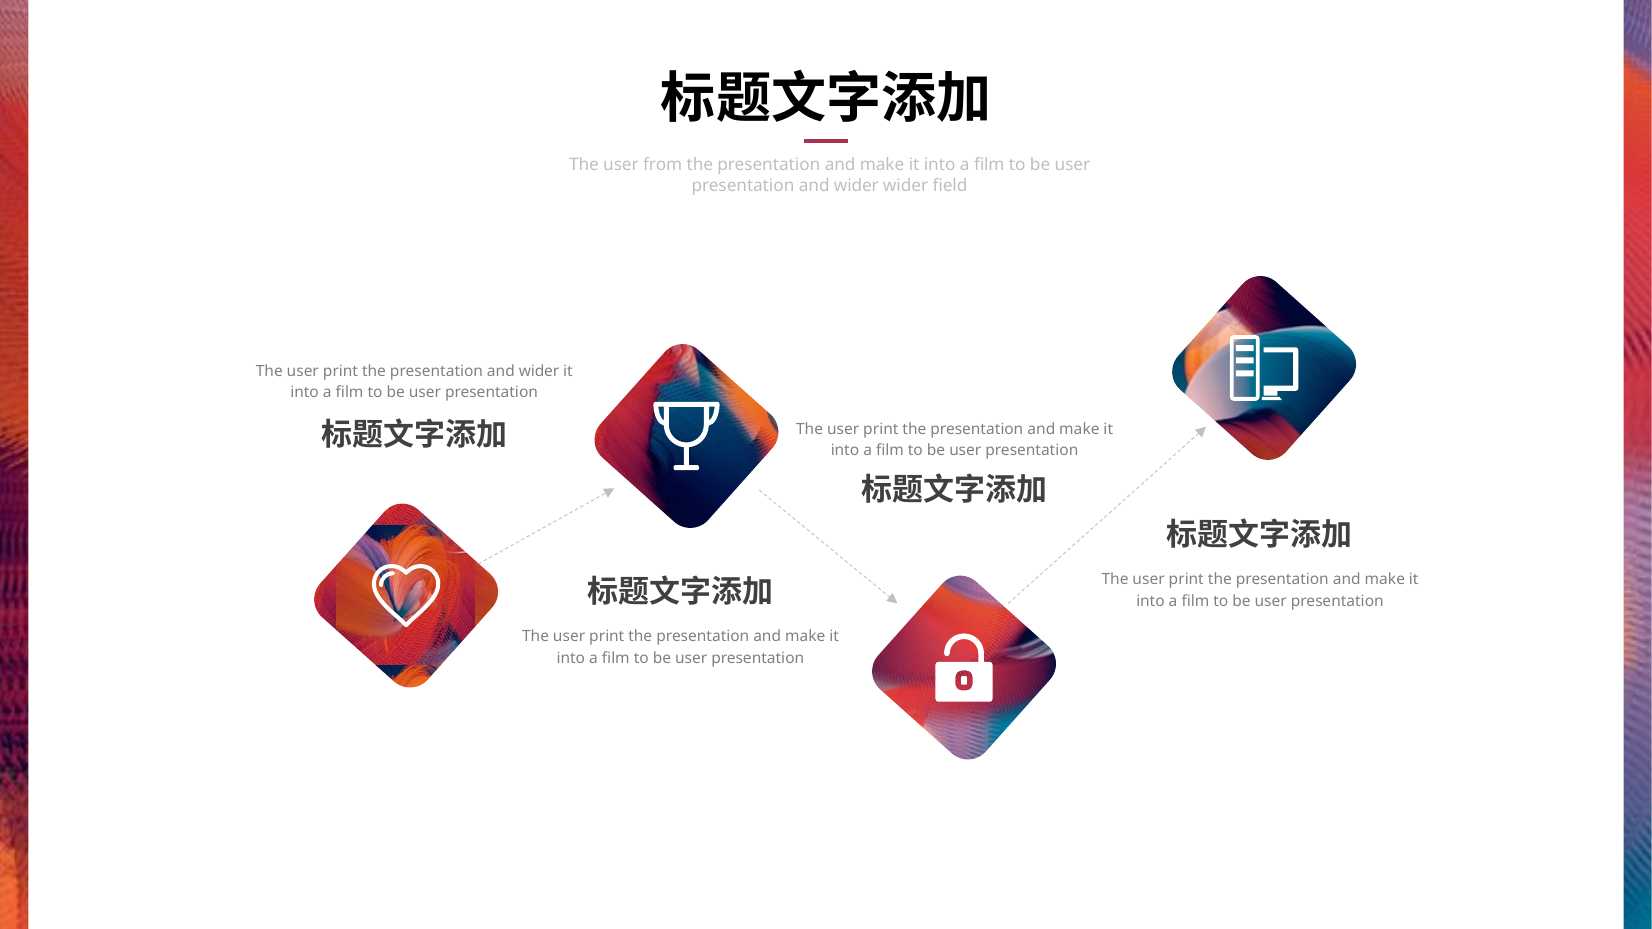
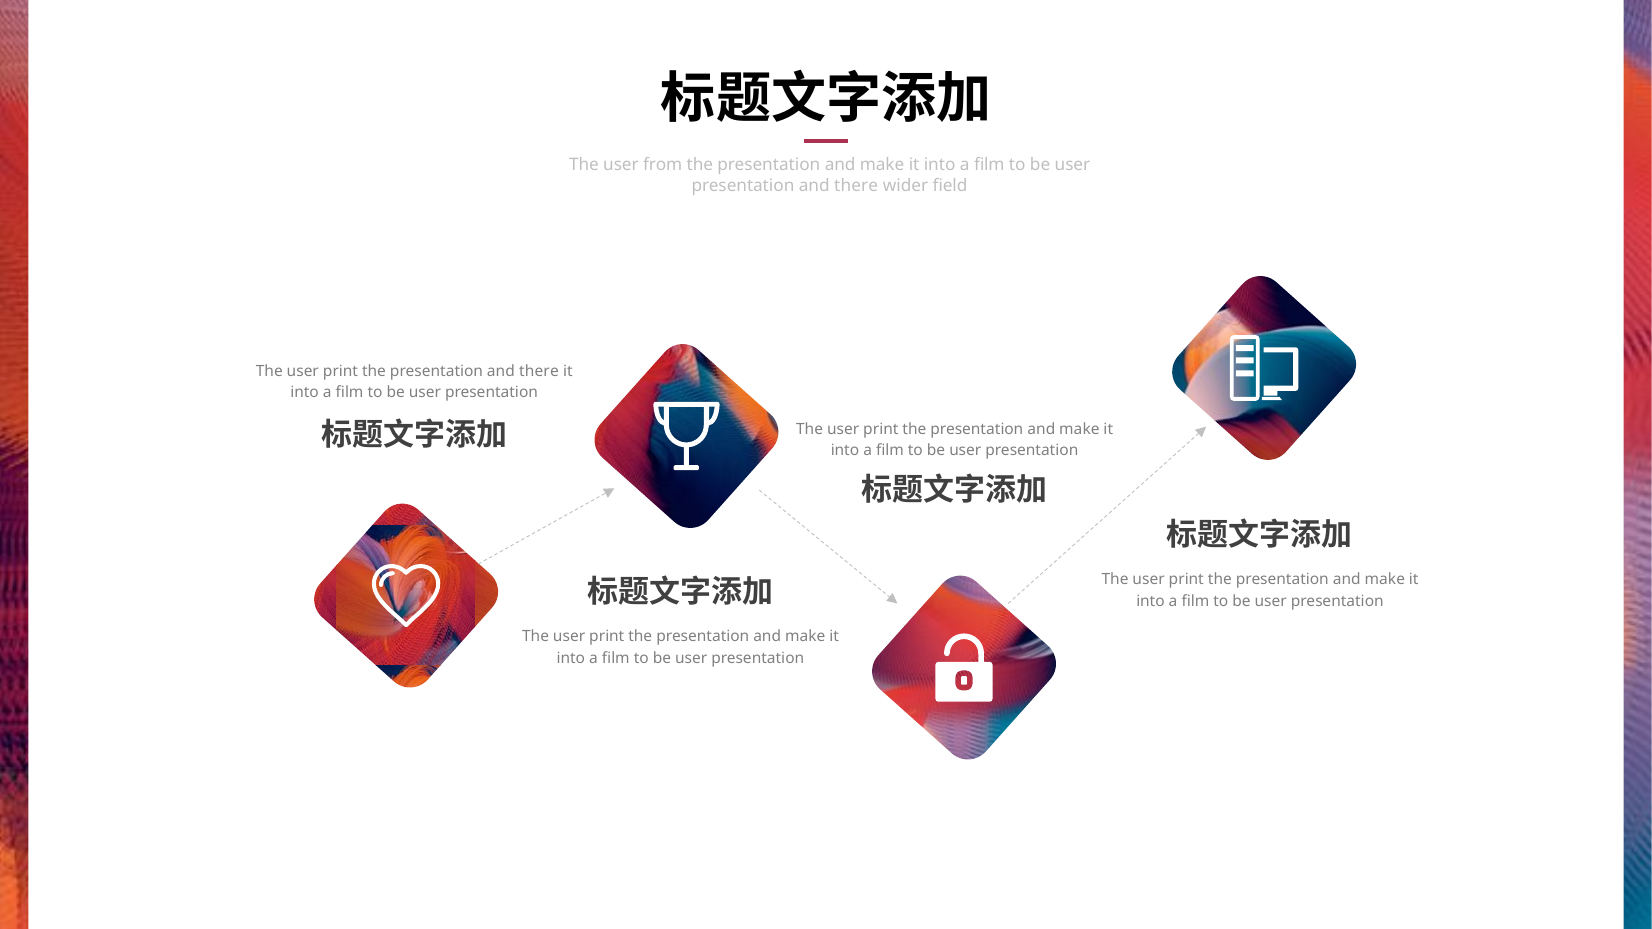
wider at (856, 186): wider -> there
the presentation and wider: wider -> there
